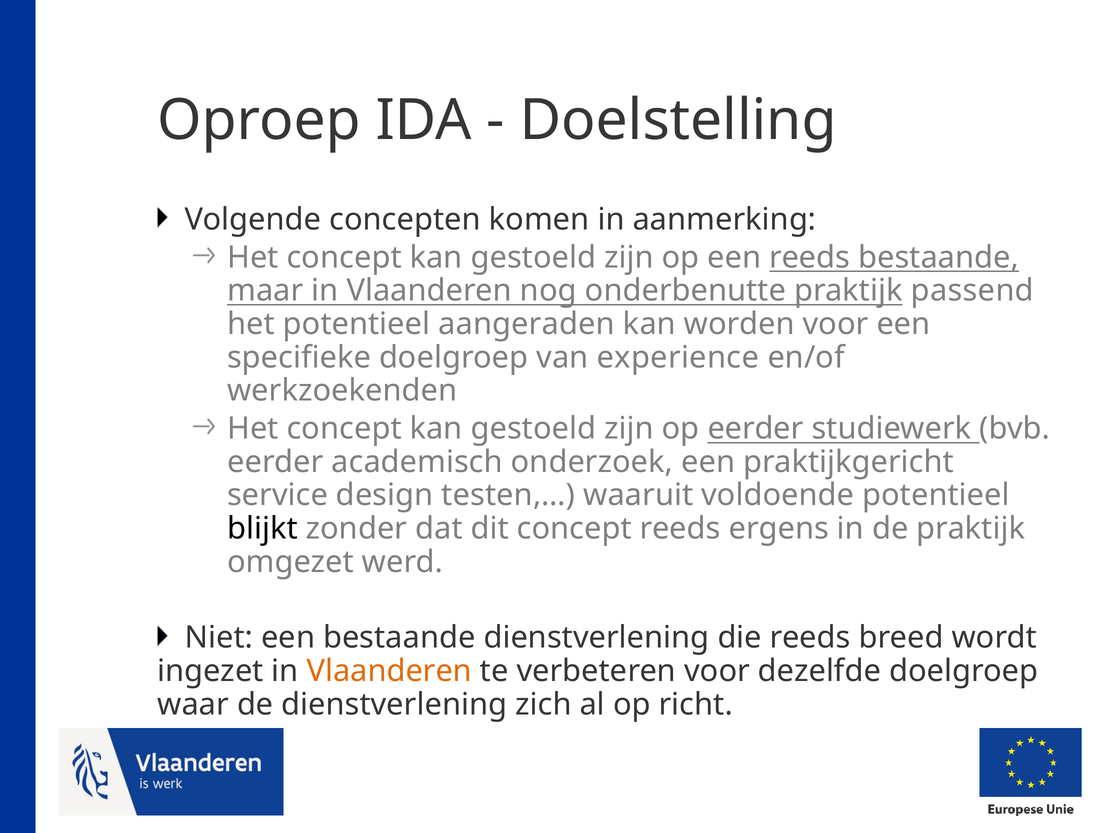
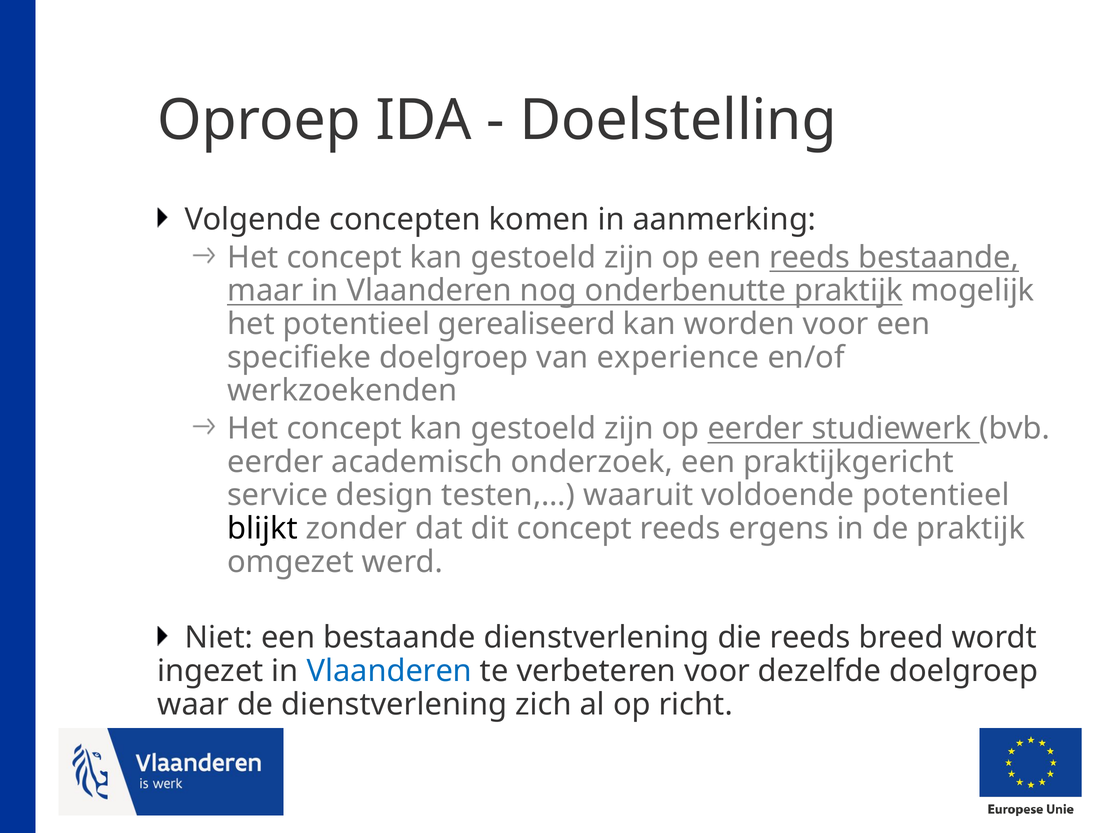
passend: passend -> mogelijk
aangeraden: aangeraden -> gerealiseerd
Vlaanderen at (389, 671) colour: orange -> blue
